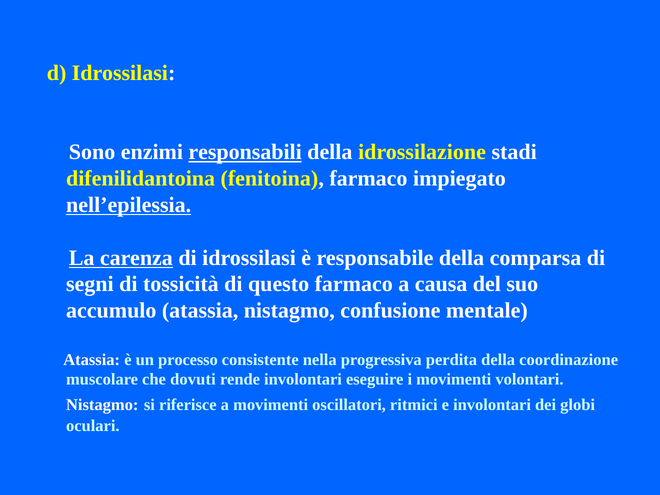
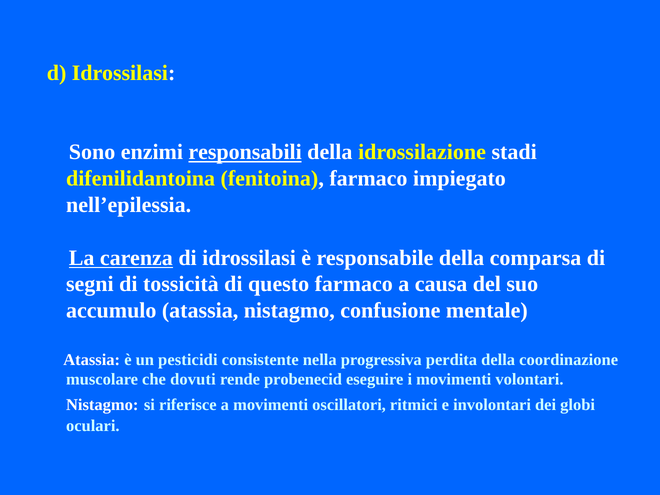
nell’epilessia underline: present -> none
processo: processo -> pesticidi
rende involontari: involontari -> probenecid
